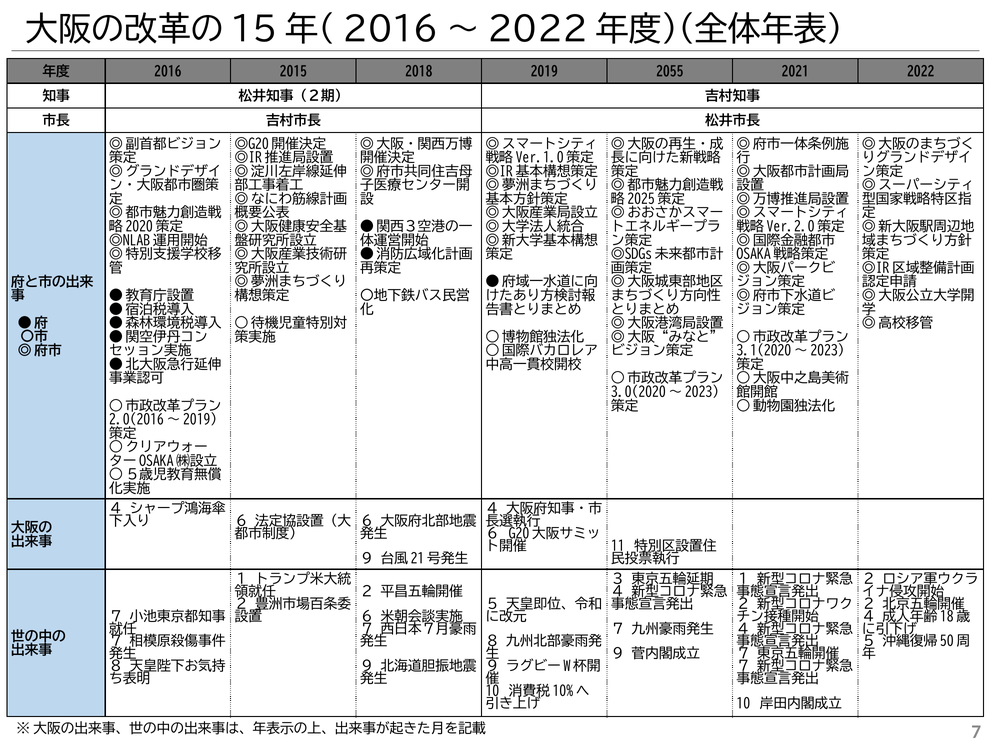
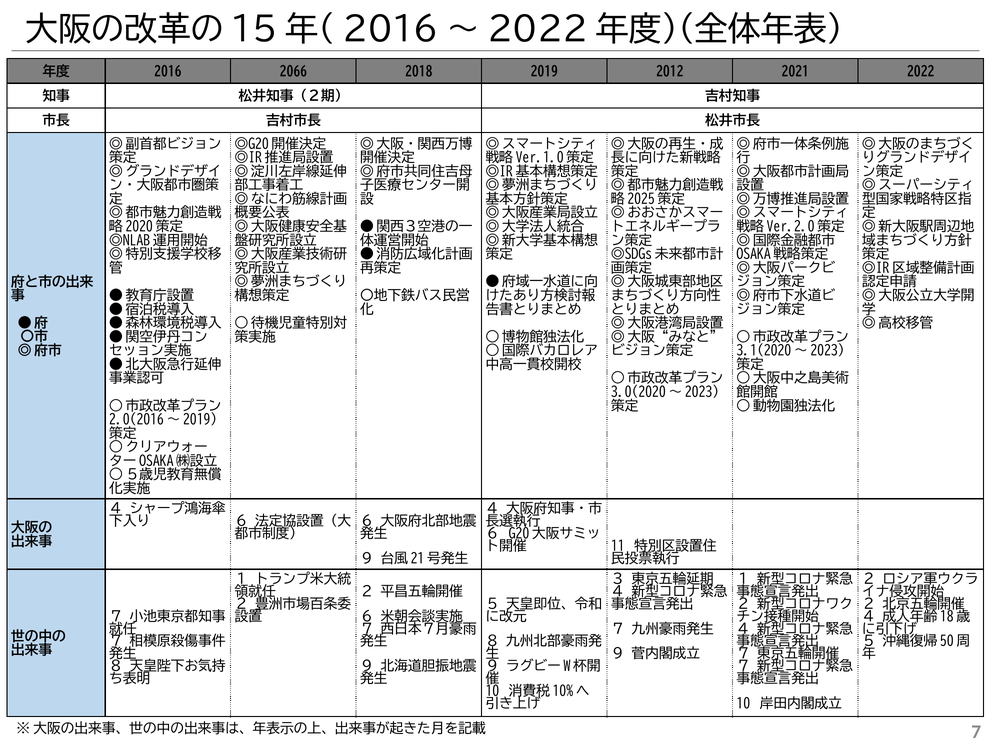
2015: 2015 -> 2066
2055: 2055 -> 2012
